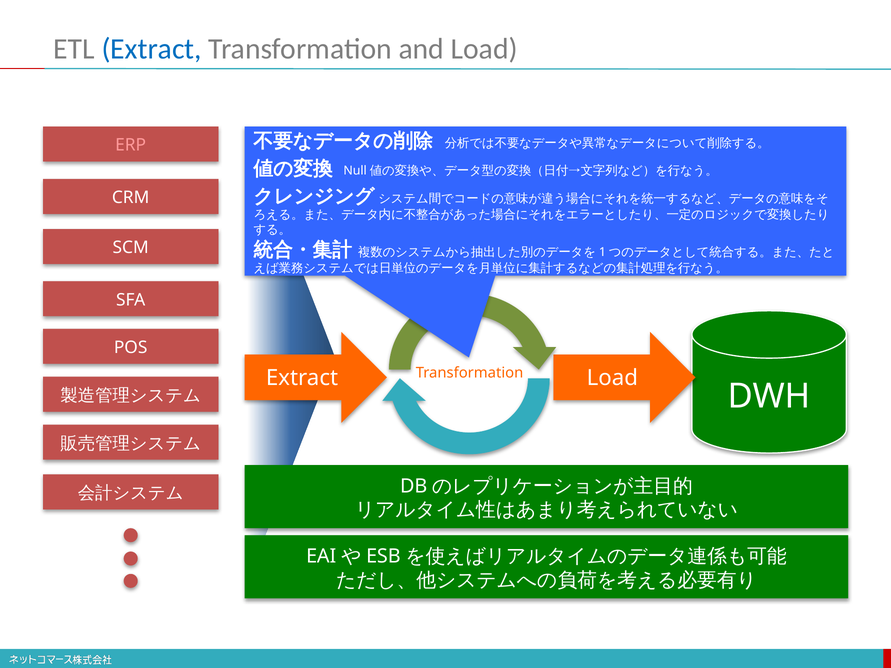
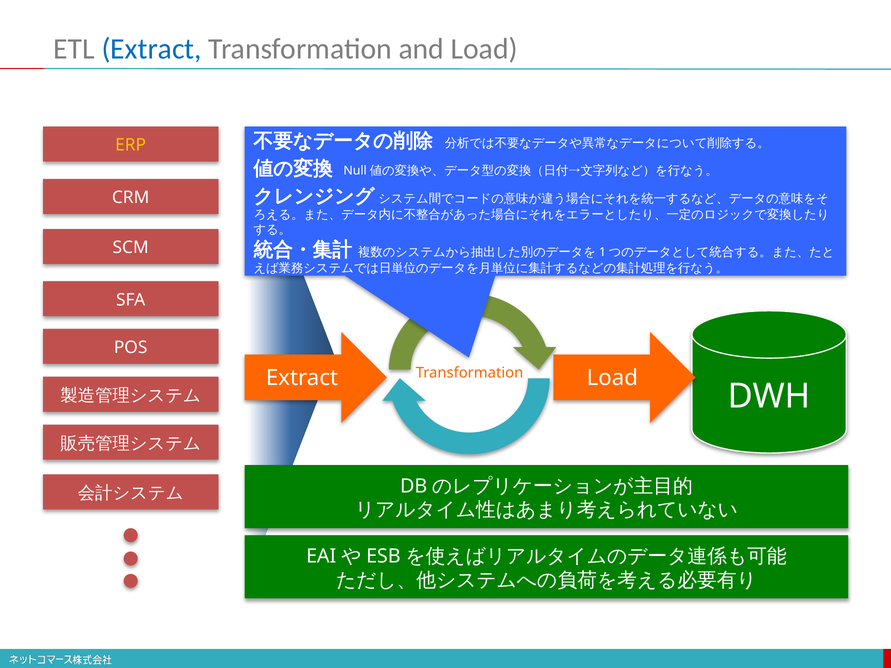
ERP colour: pink -> yellow
